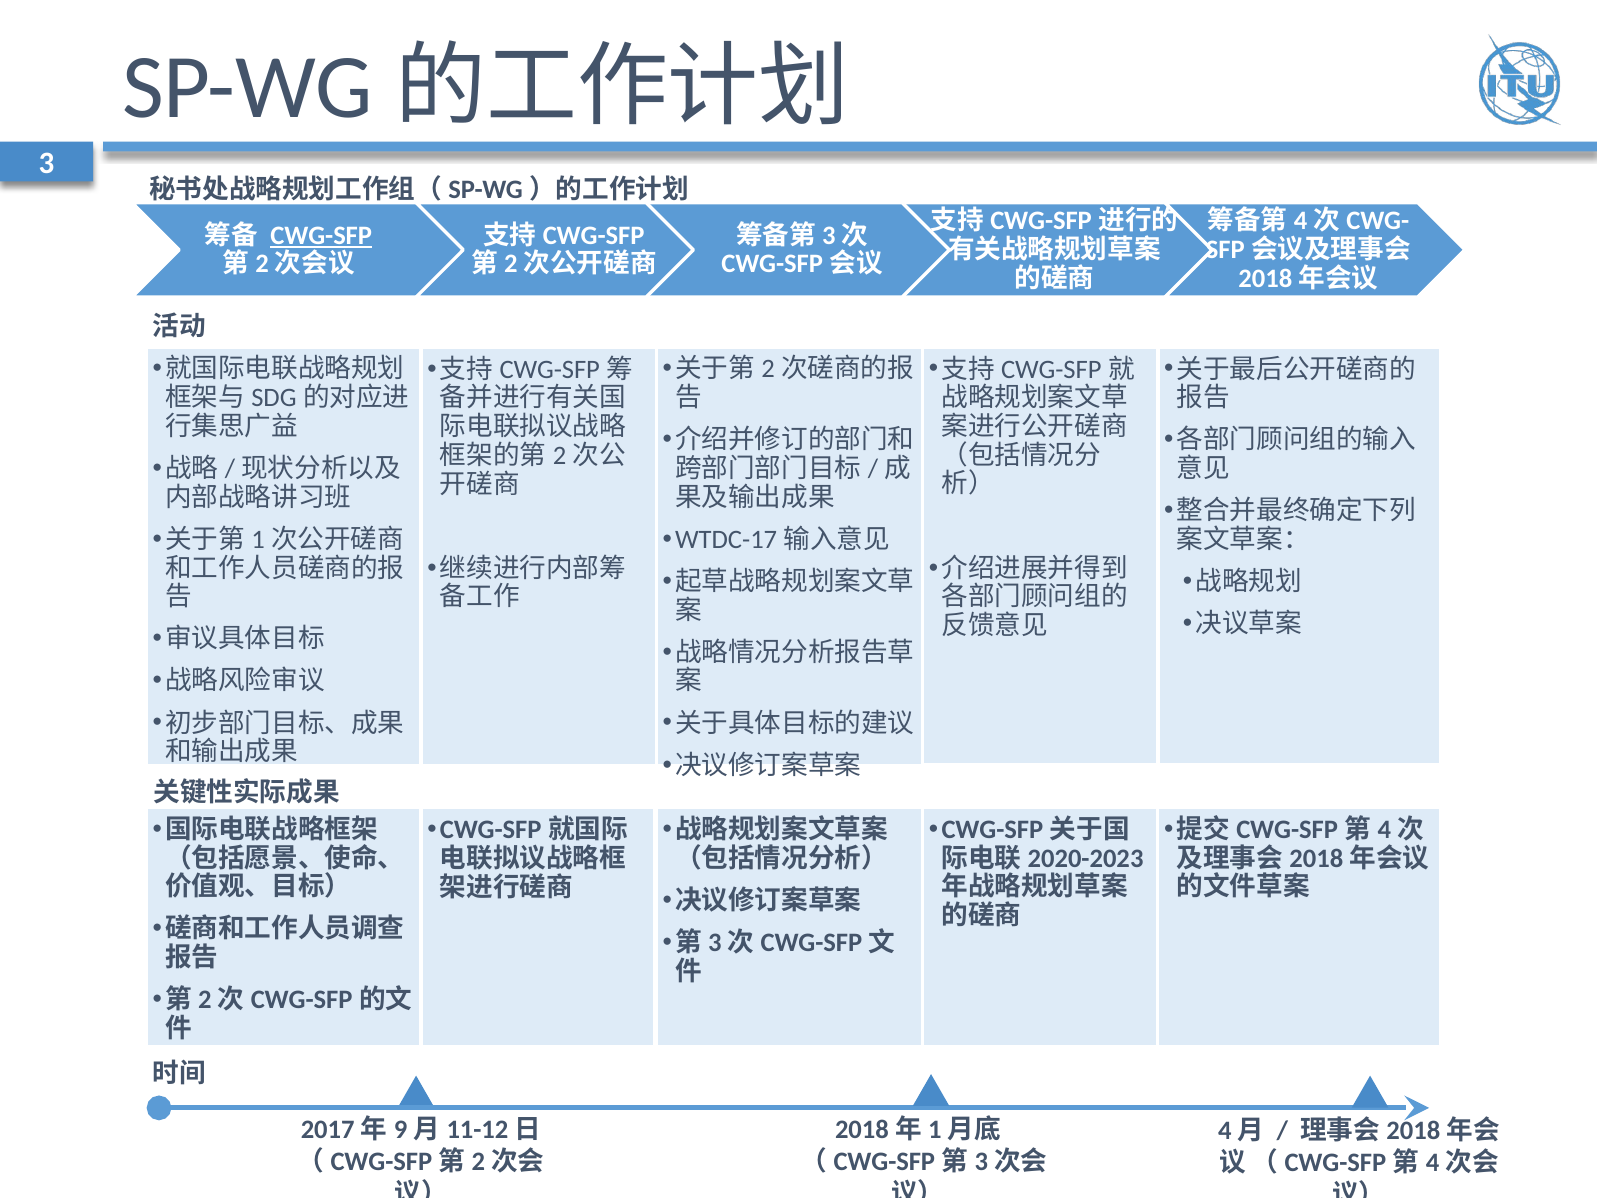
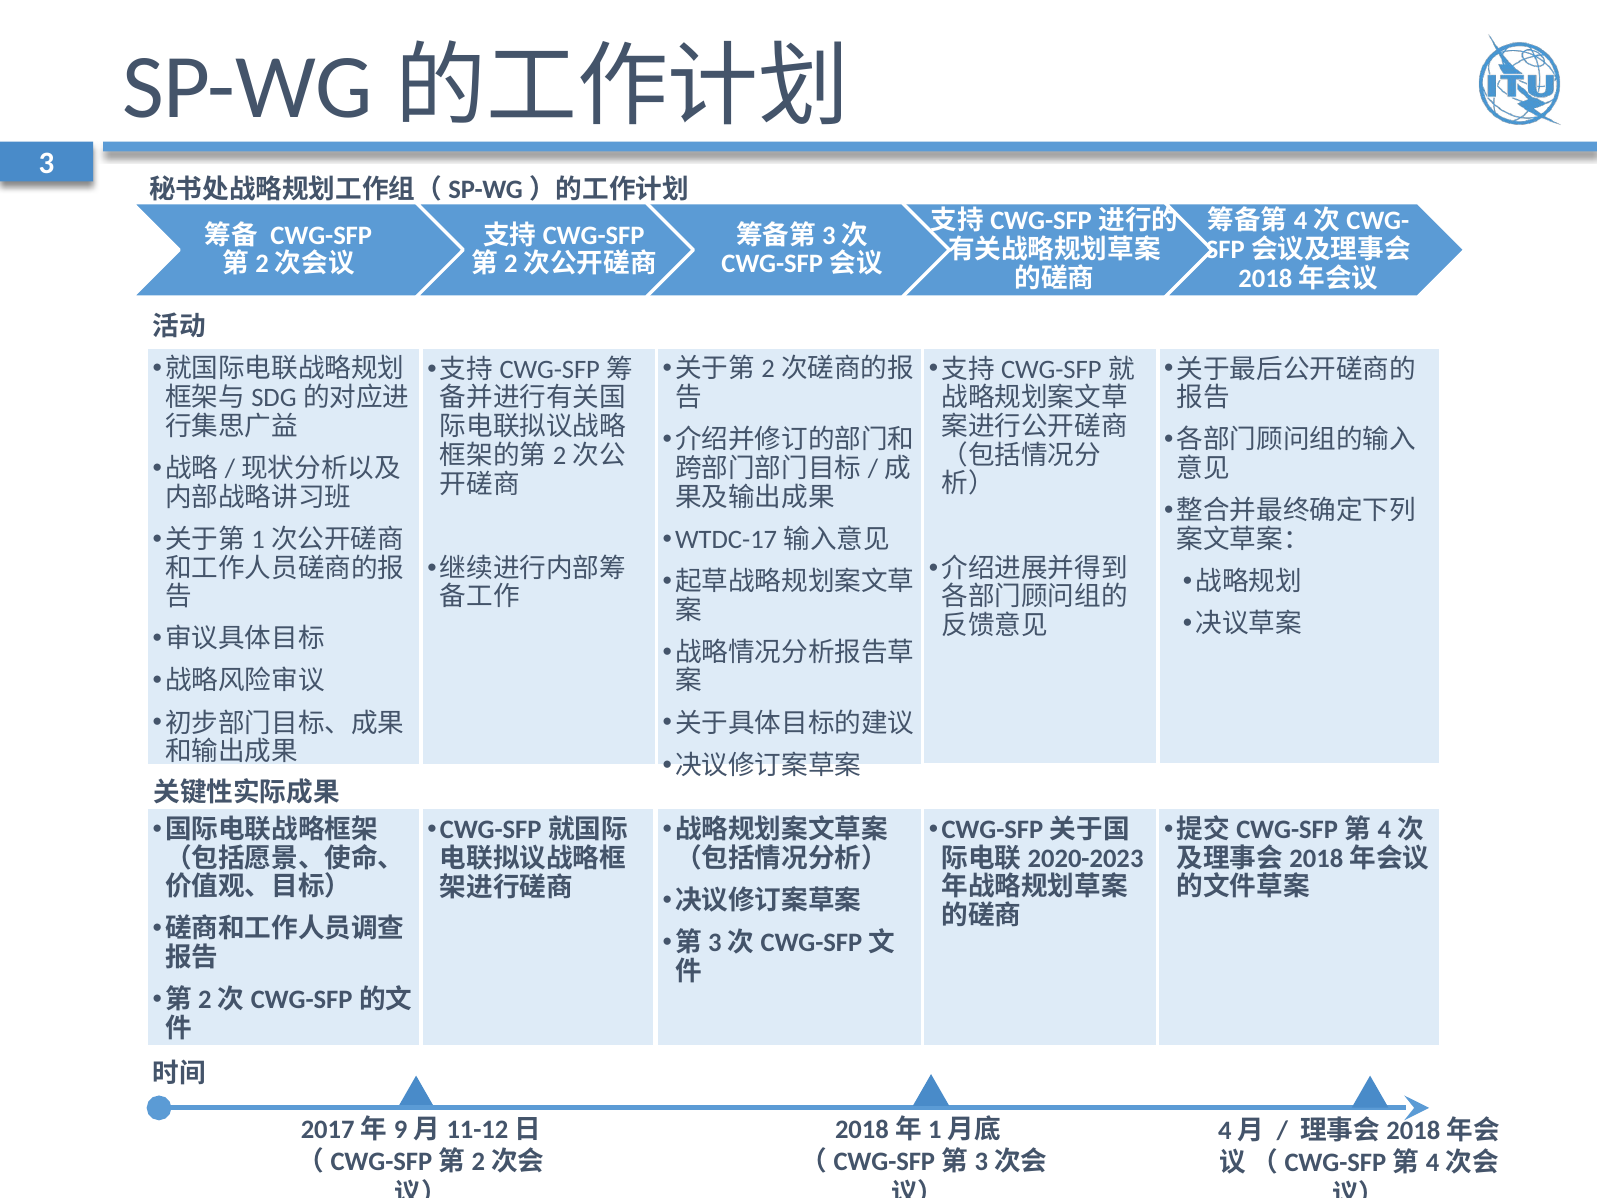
CWG-SFP underline: present -> none
